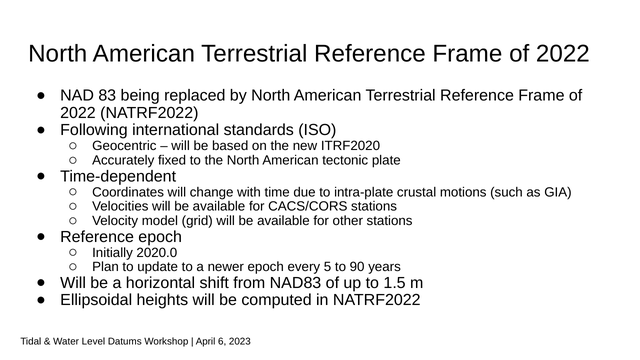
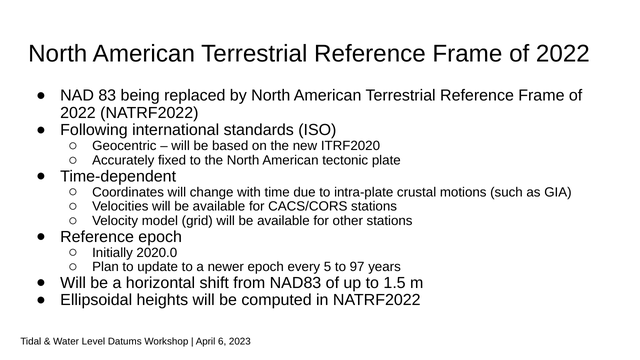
90: 90 -> 97
